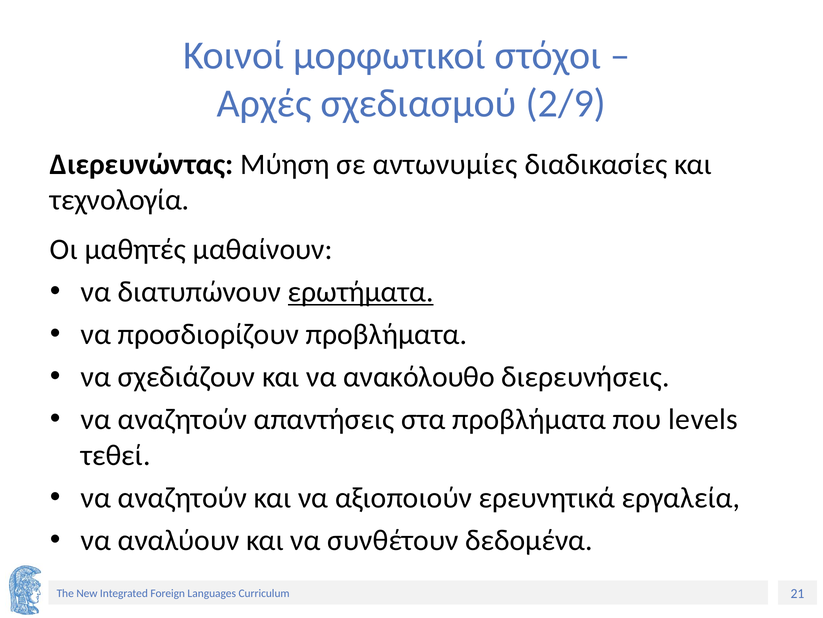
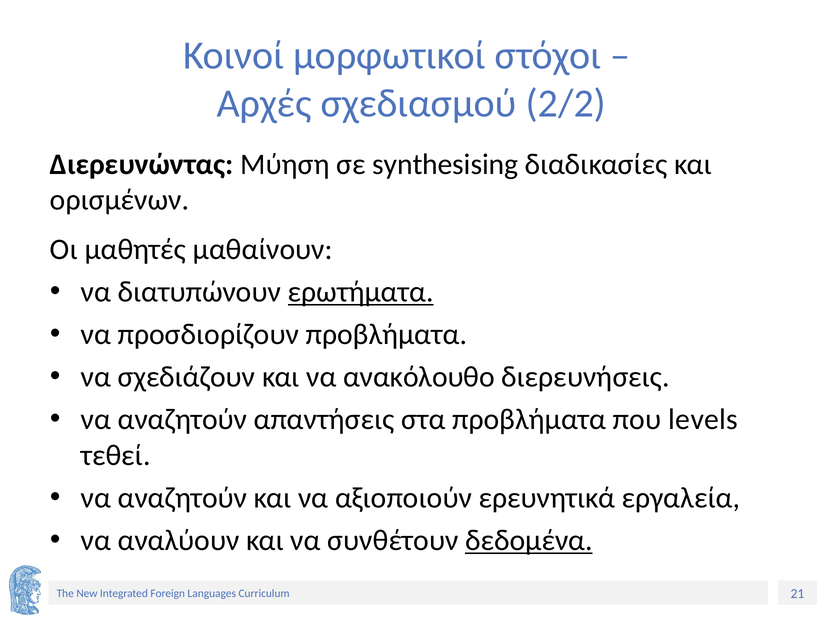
2/9: 2/9 -> 2/2
αντωνυμίες: αντωνυμίες -> synthesising
τεχνολογία: τεχνολογία -> ορισμένων
δεδομένα underline: none -> present
